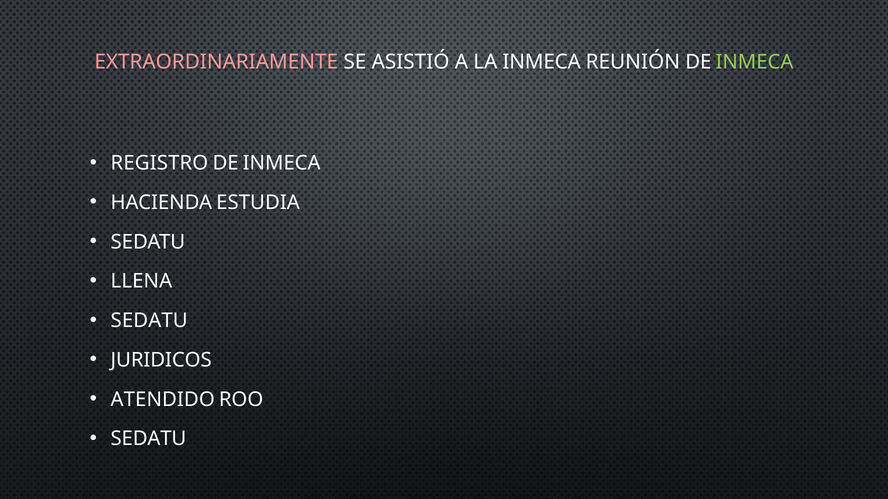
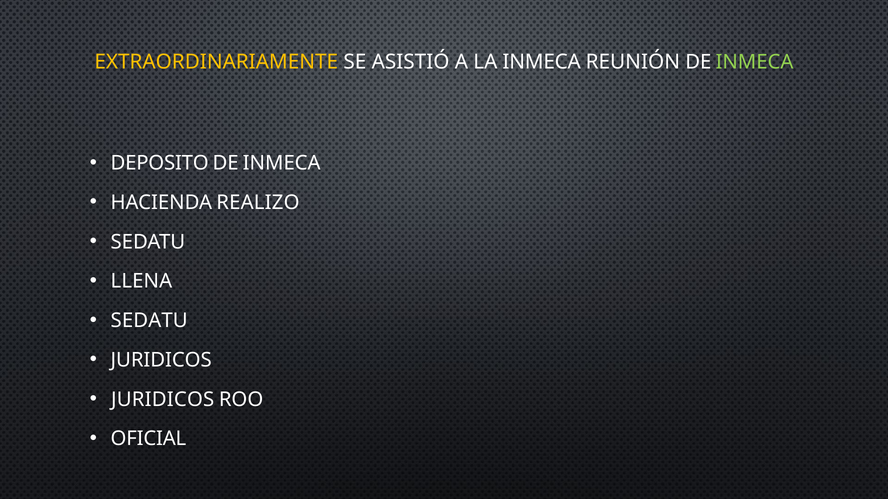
EXTRAORDINARIAMENTE colour: pink -> yellow
REGISTRO: REGISTRO -> DEPOSITO
ESTUDIA: ESTUDIA -> REALIZO
ATENDIDO at (163, 400): ATENDIDO -> JURIDICOS
SEDATU at (148, 439): SEDATU -> OFICIAL
